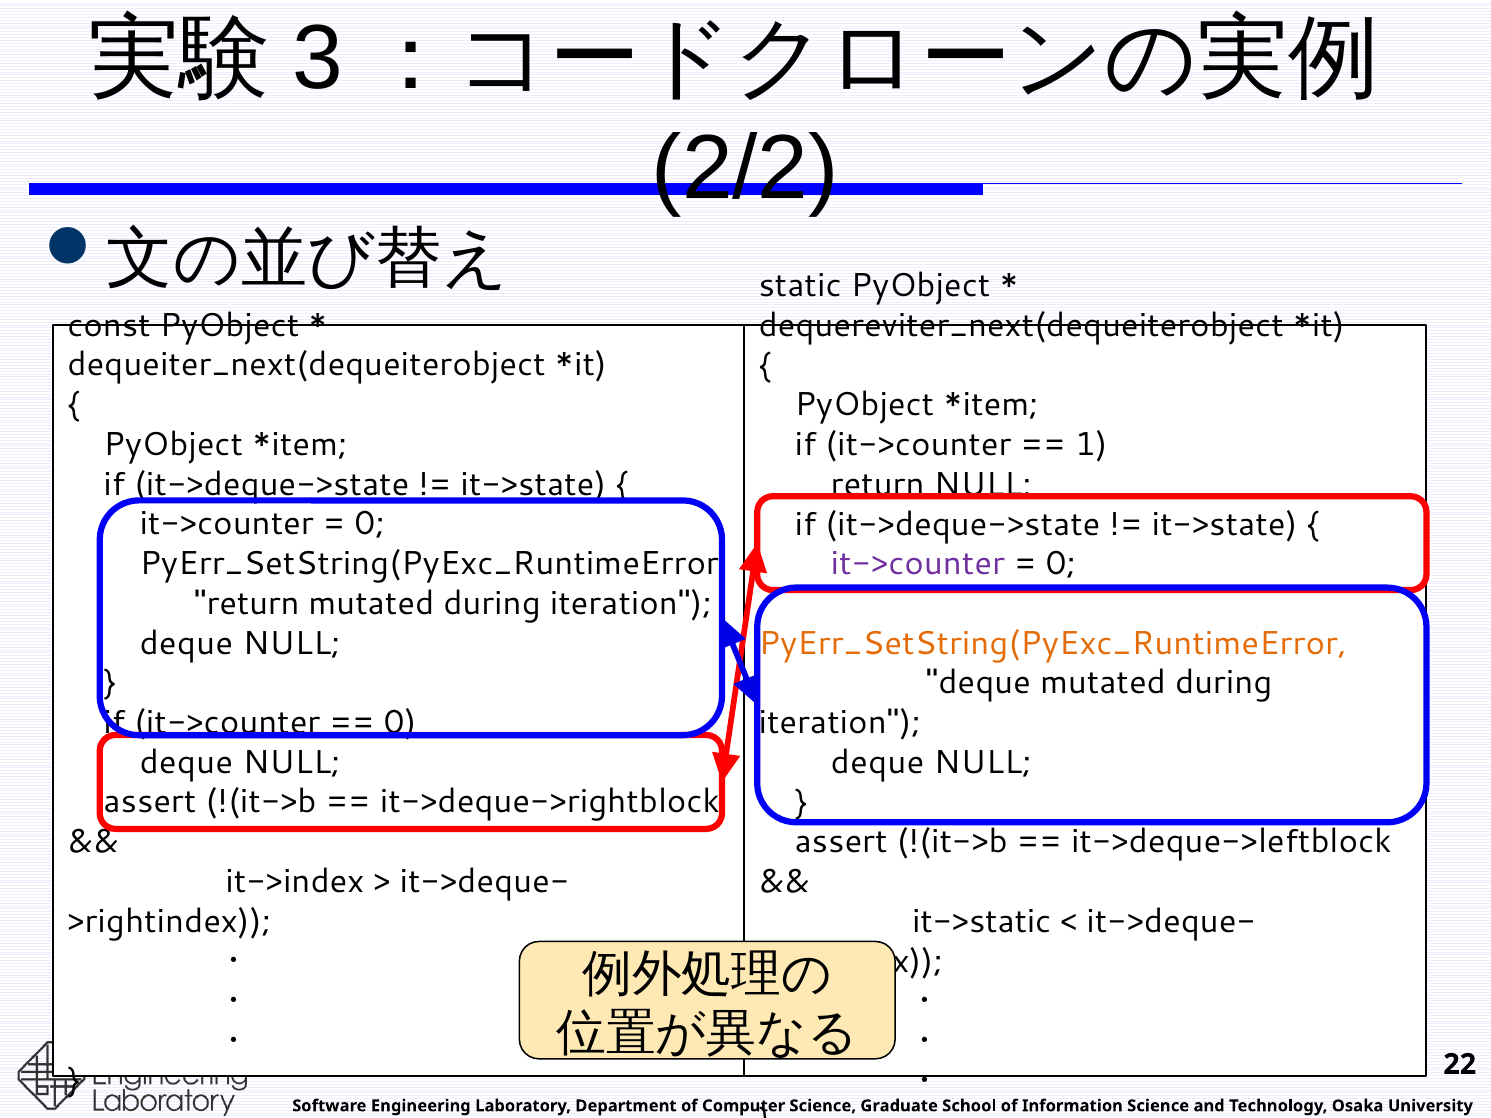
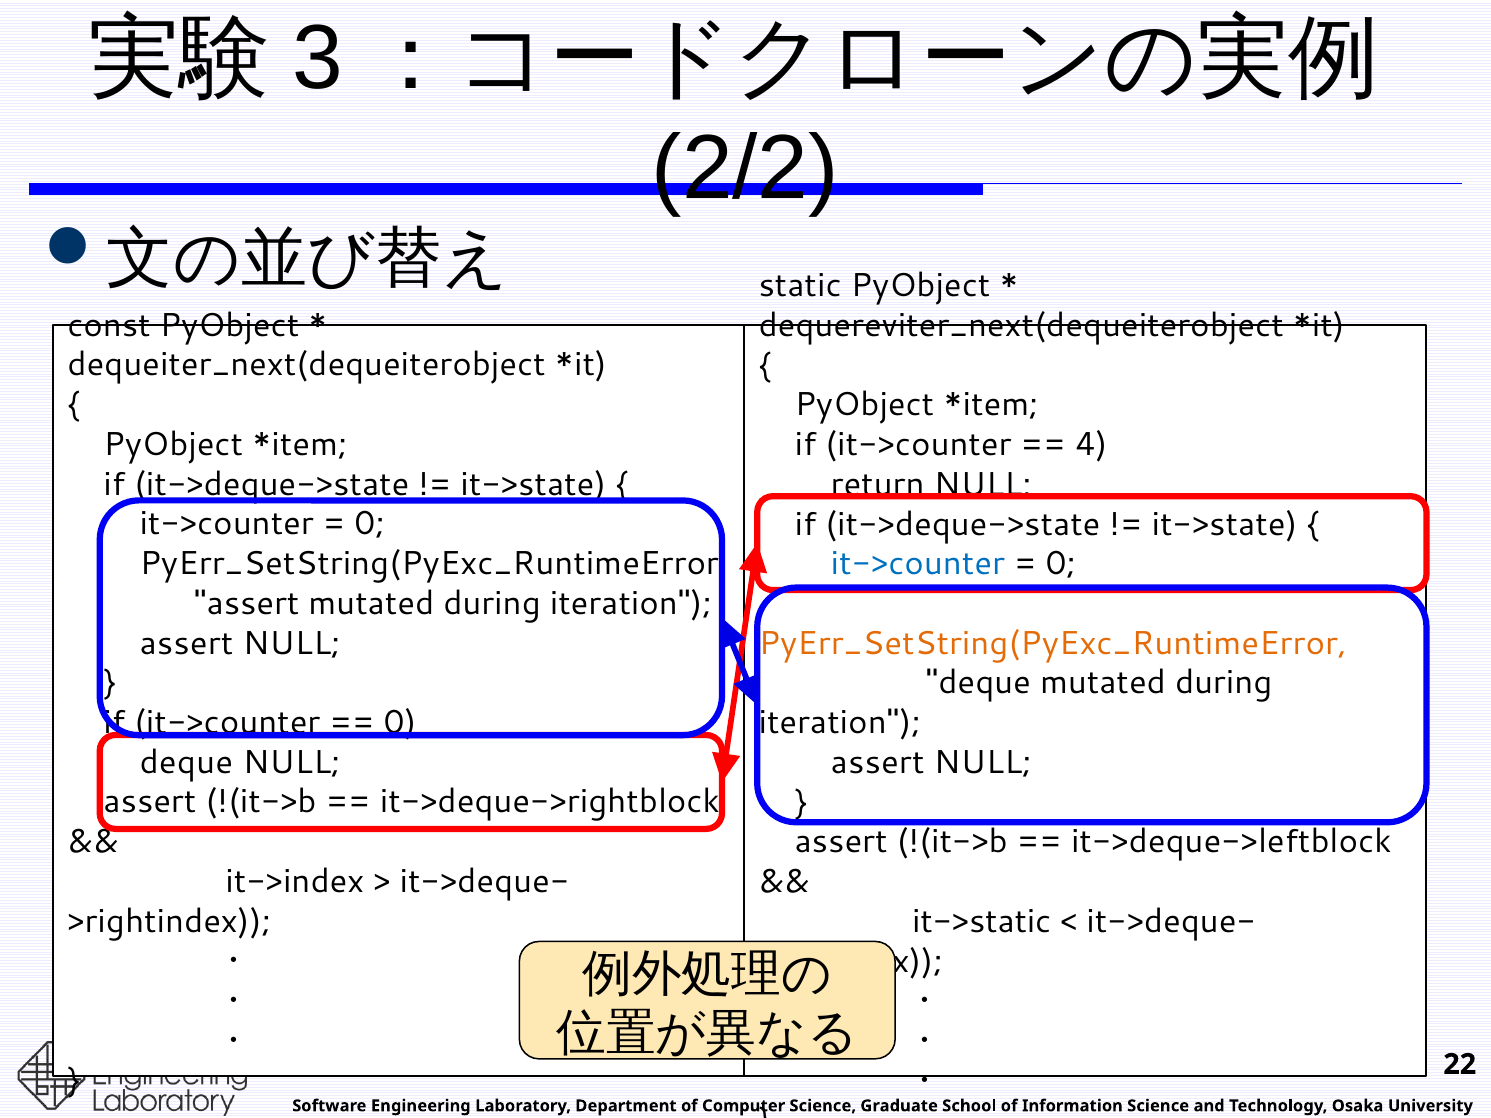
1: 1 -> 4
it->counter at (918, 564) colour: purple -> blue
return at (247, 603): return -> assert
deque at (186, 643): deque -> assert
deque at (878, 763): deque -> assert
